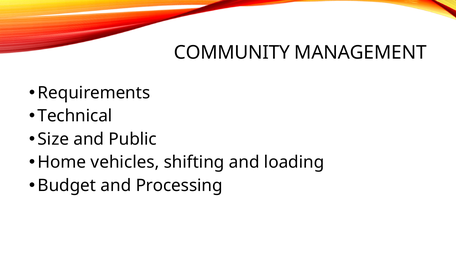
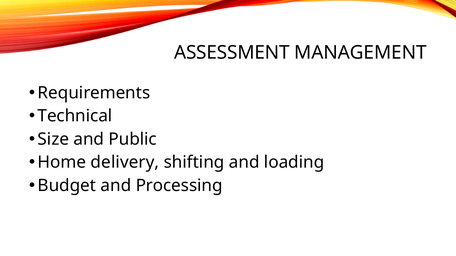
COMMUNITY: COMMUNITY -> ASSESSMENT
vehicles: vehicles -> delivery
